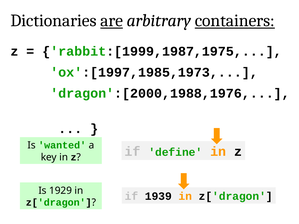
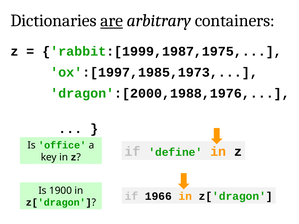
containers underline: present -> none
wanted: wanted -> office
1929: 1929 -> 1900
1939: 1939 -> 1966
